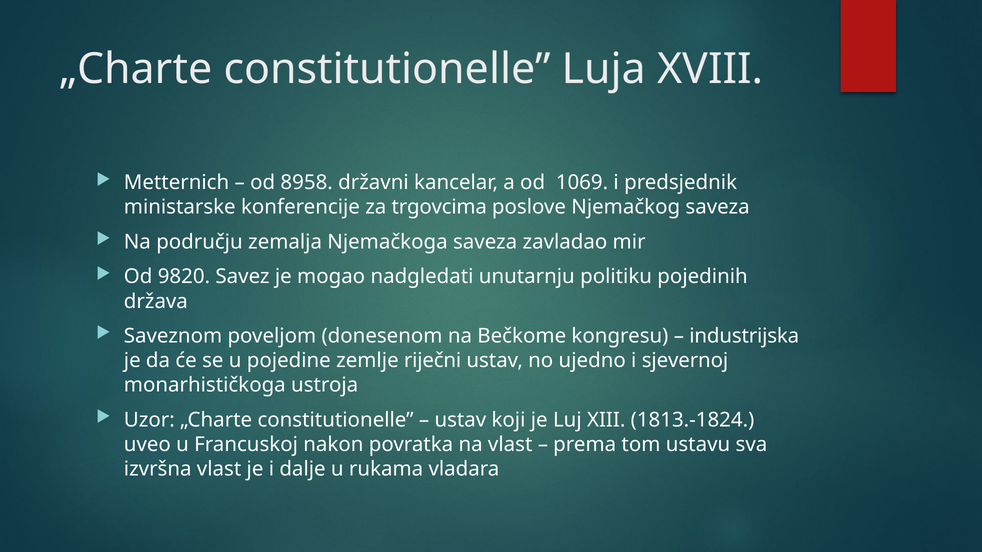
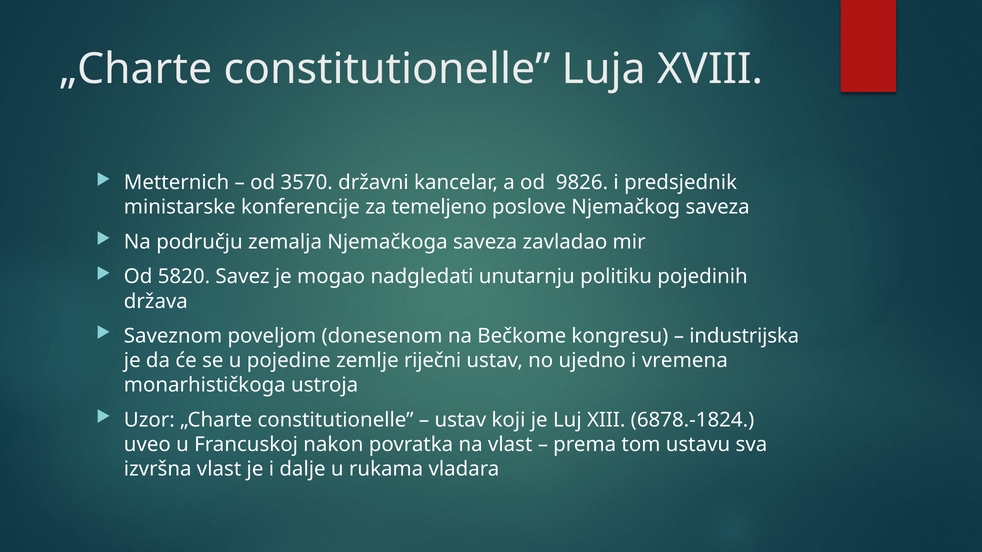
8958: 8958 -> 3570
1069: 1069 -> 9826
trgovcima: trgovcima -> temeljeno
9820: 9820 -> 5820
sjevernoj: sjevernoj -> vremena
1813.-1824: 1813.-1824 -> 6878.-1824
